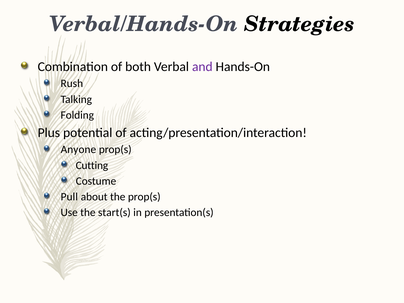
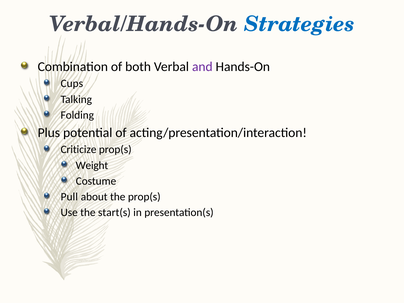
Strategies colour: black -> blue
Rush: Rush -> Cups
Anyone: Anyone -> Criticize
Cutting: Cutting -> Weight
